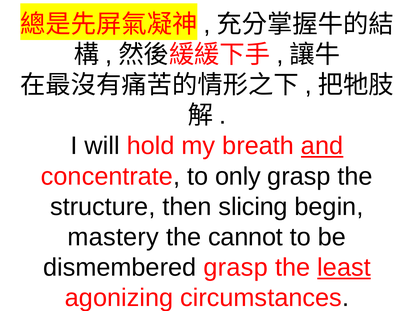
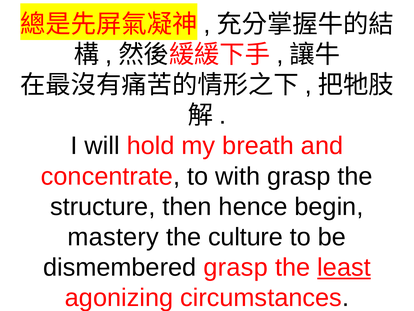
and underline: present -> none
only: only -> with
slicing: slicing -> hence
cannot: cannot -> culture
